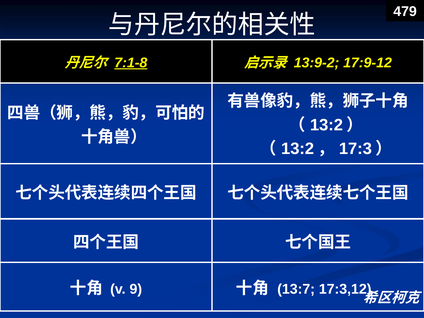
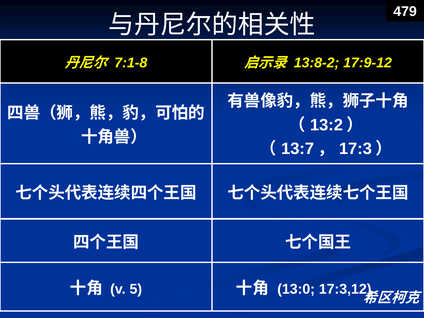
7:1-8 underline: present -> none
13:9-2: 13:9-2 -> 13:8-2
13:2 at (298, 149): 13:2 -> 13:7
9: 9 -> 5
13:7: 13:7 -> 13:0
